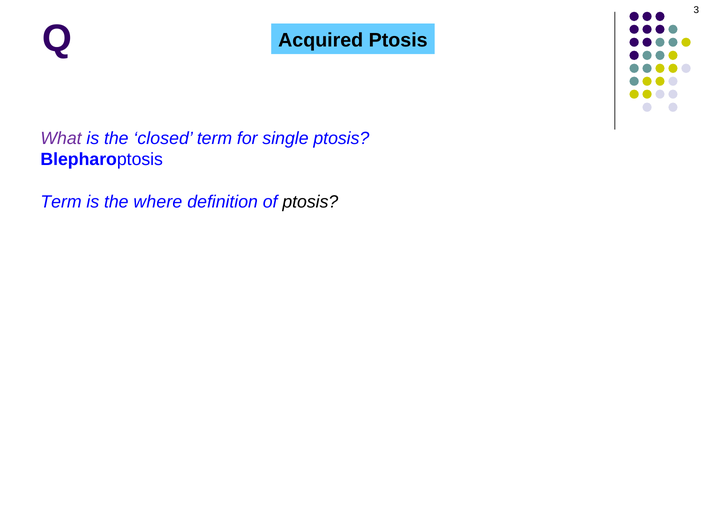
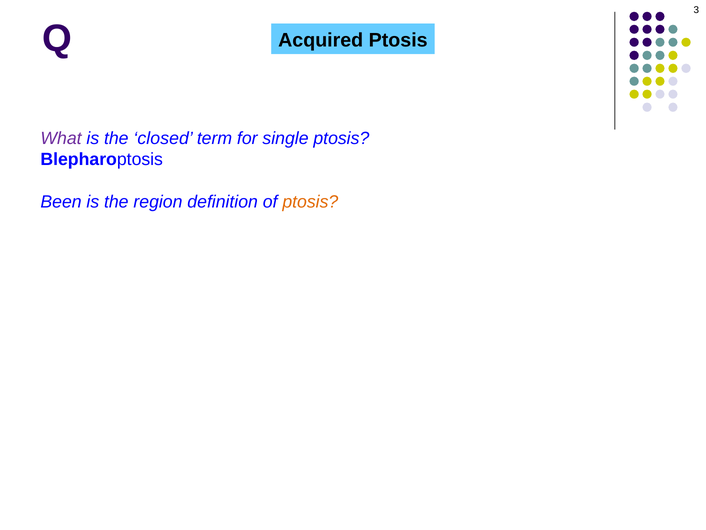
Term at (61, 202): Term -> Been
where: where -> region
ptosis at (310, 202) colour: black -> orange
